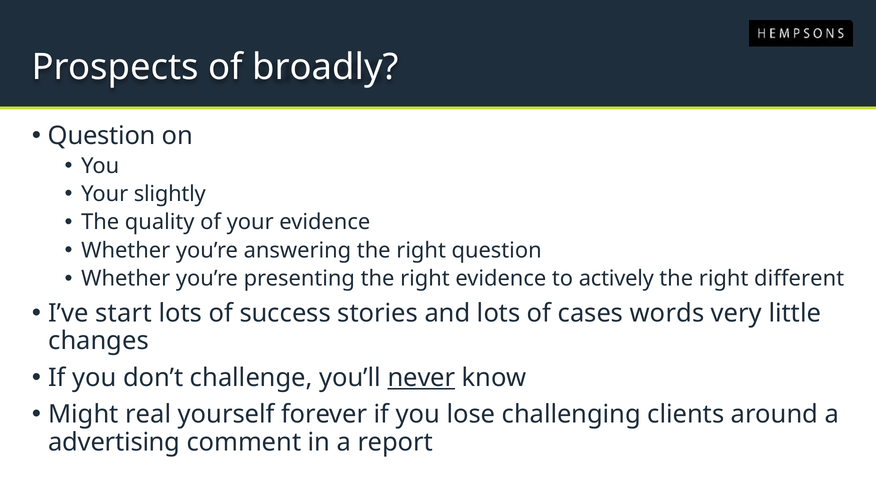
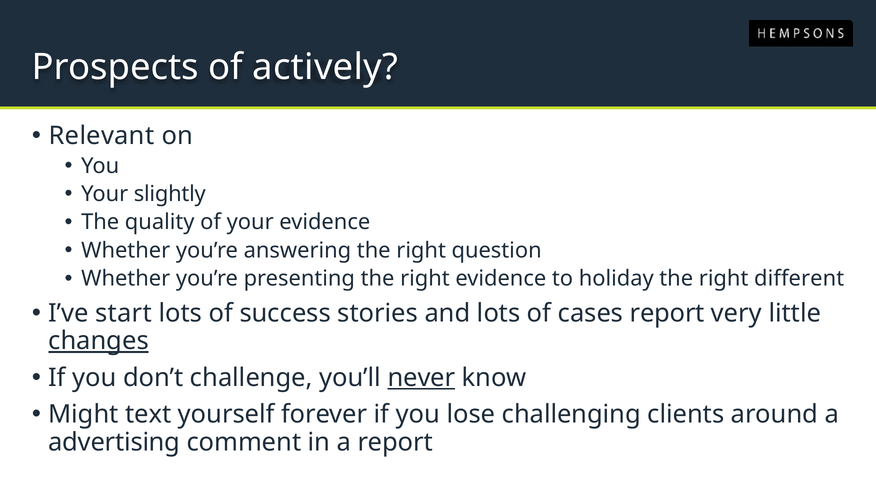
broadly: broadly -> actively
Question at (102, 136): Question -> Relevant
actively: actively -> holiday
cases words: words -> report
changes underline: none -> present
real: real -> text
